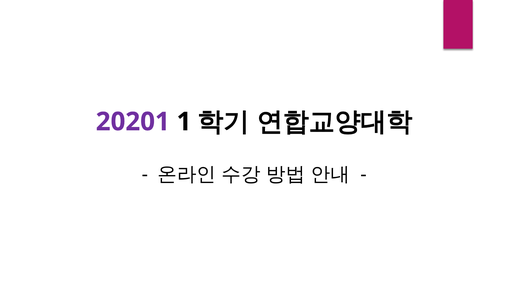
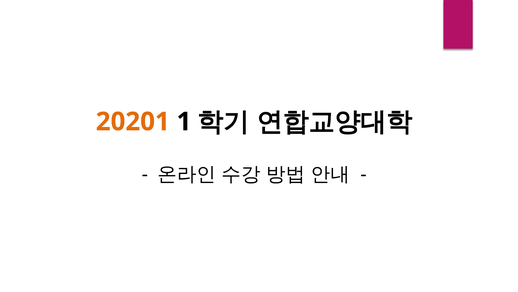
20201 colour: purple -> orange
